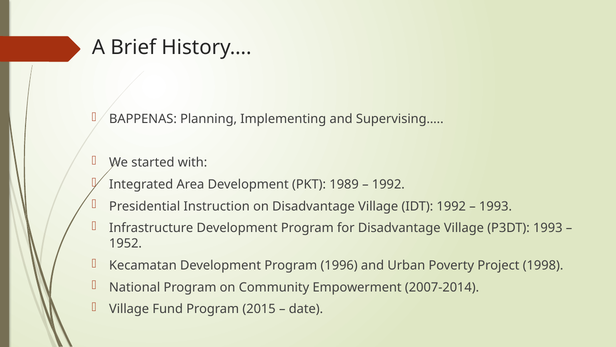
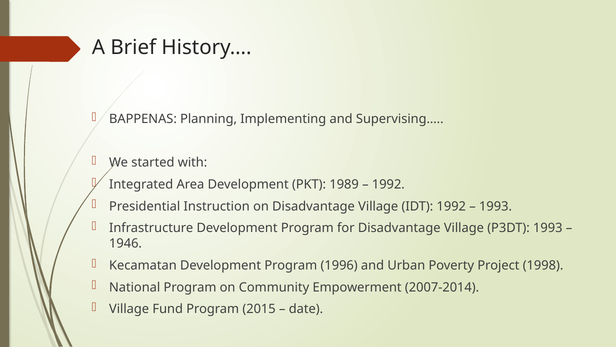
1952: 1952 -> 1946
